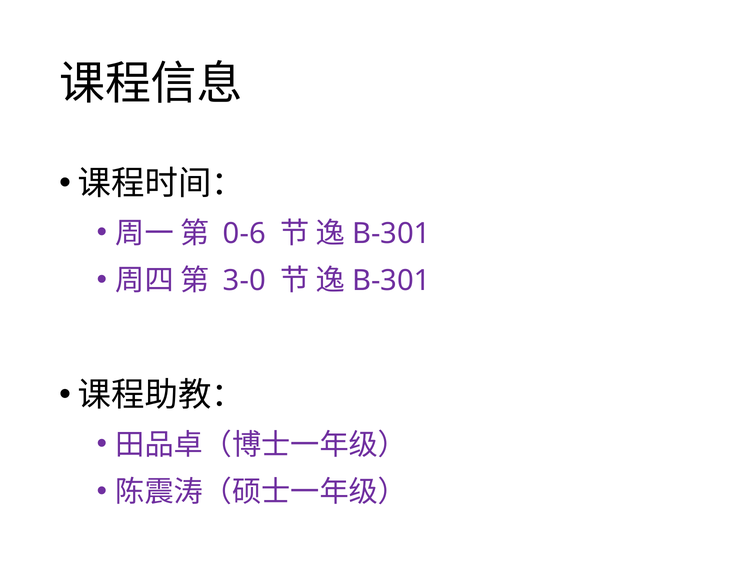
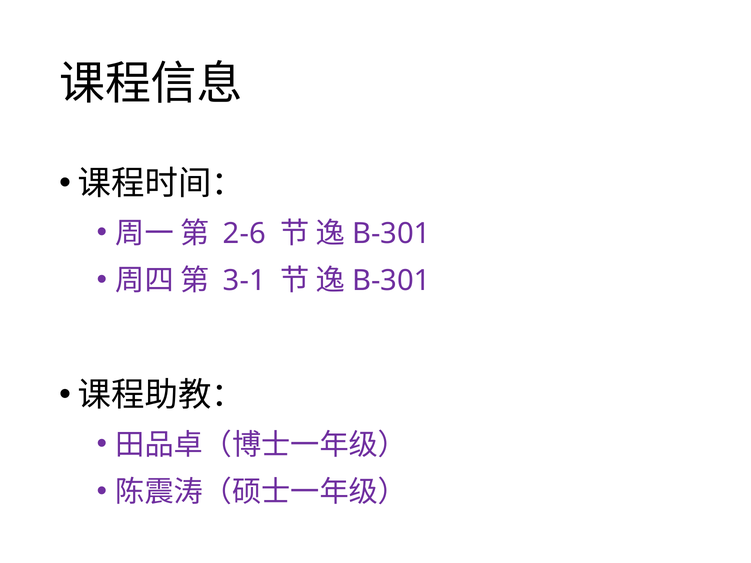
0-6: 0-6 -> 2-6
3-0: 3-0 -> 3-1
